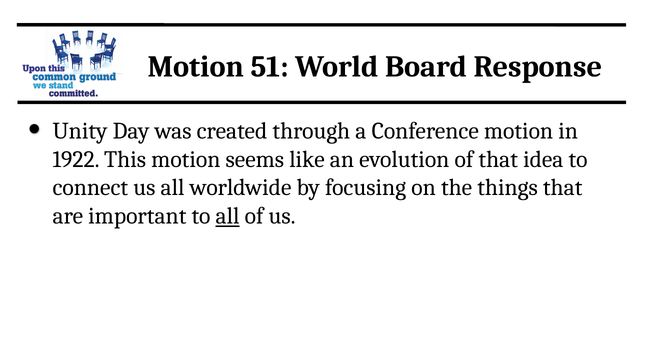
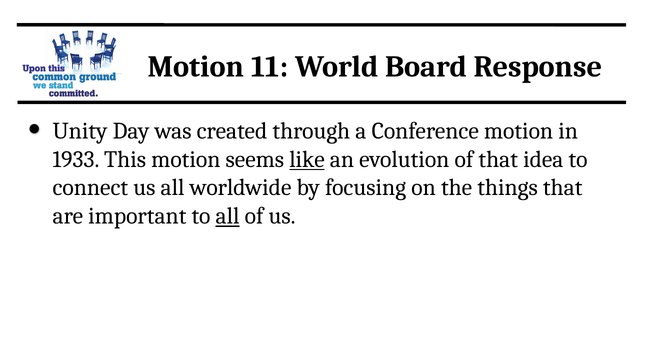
51: 51 -> 11
1922: 1922 -> 1933
like underline: none -> present
